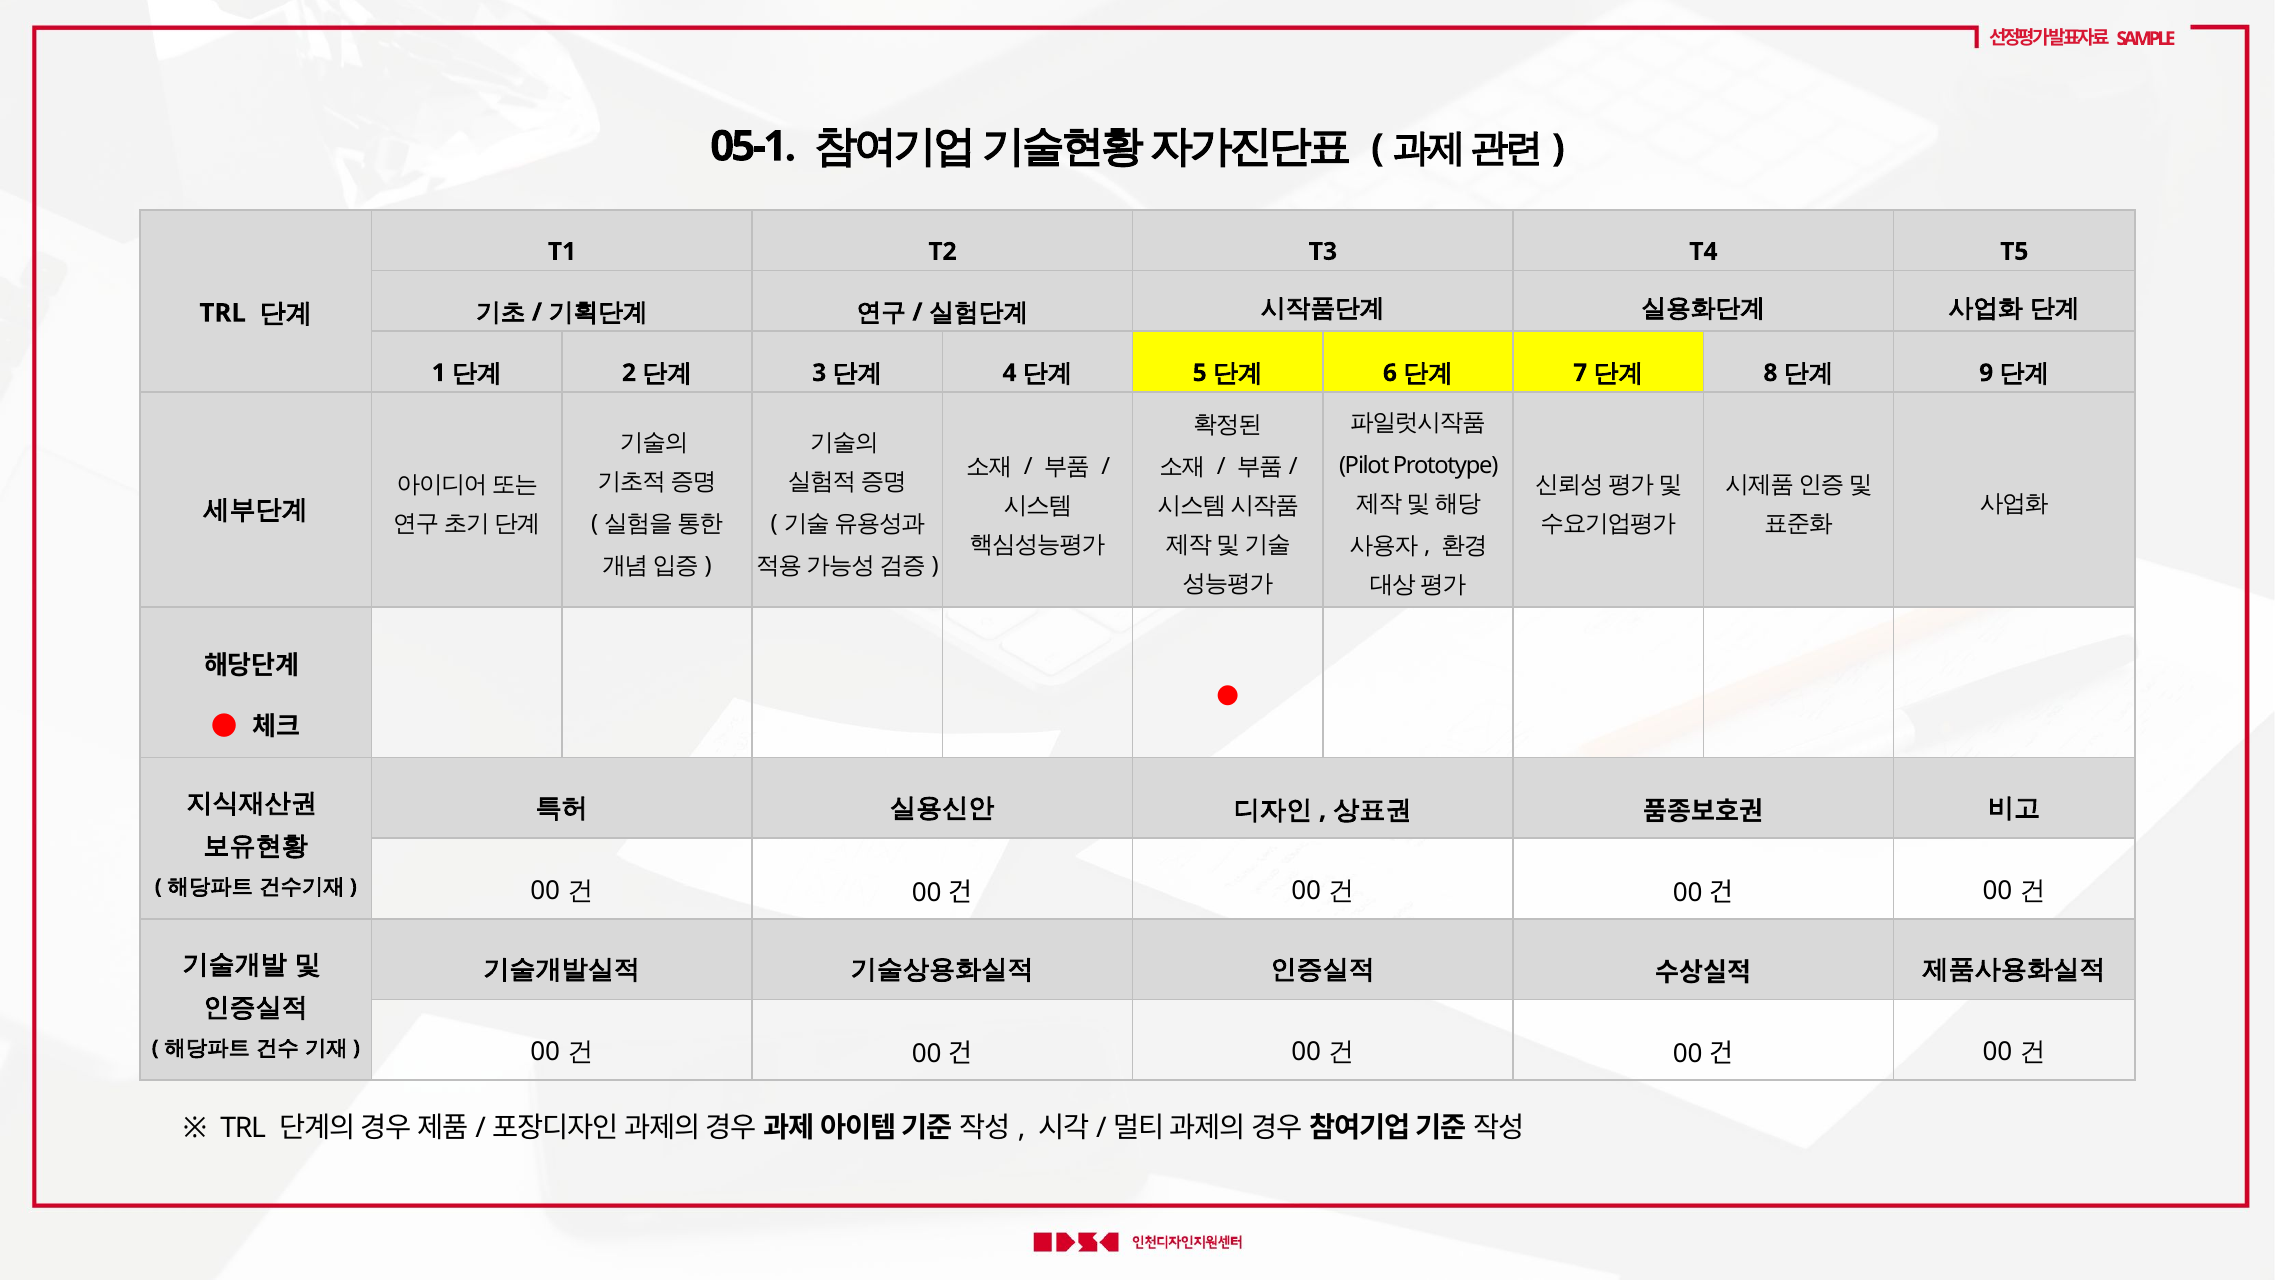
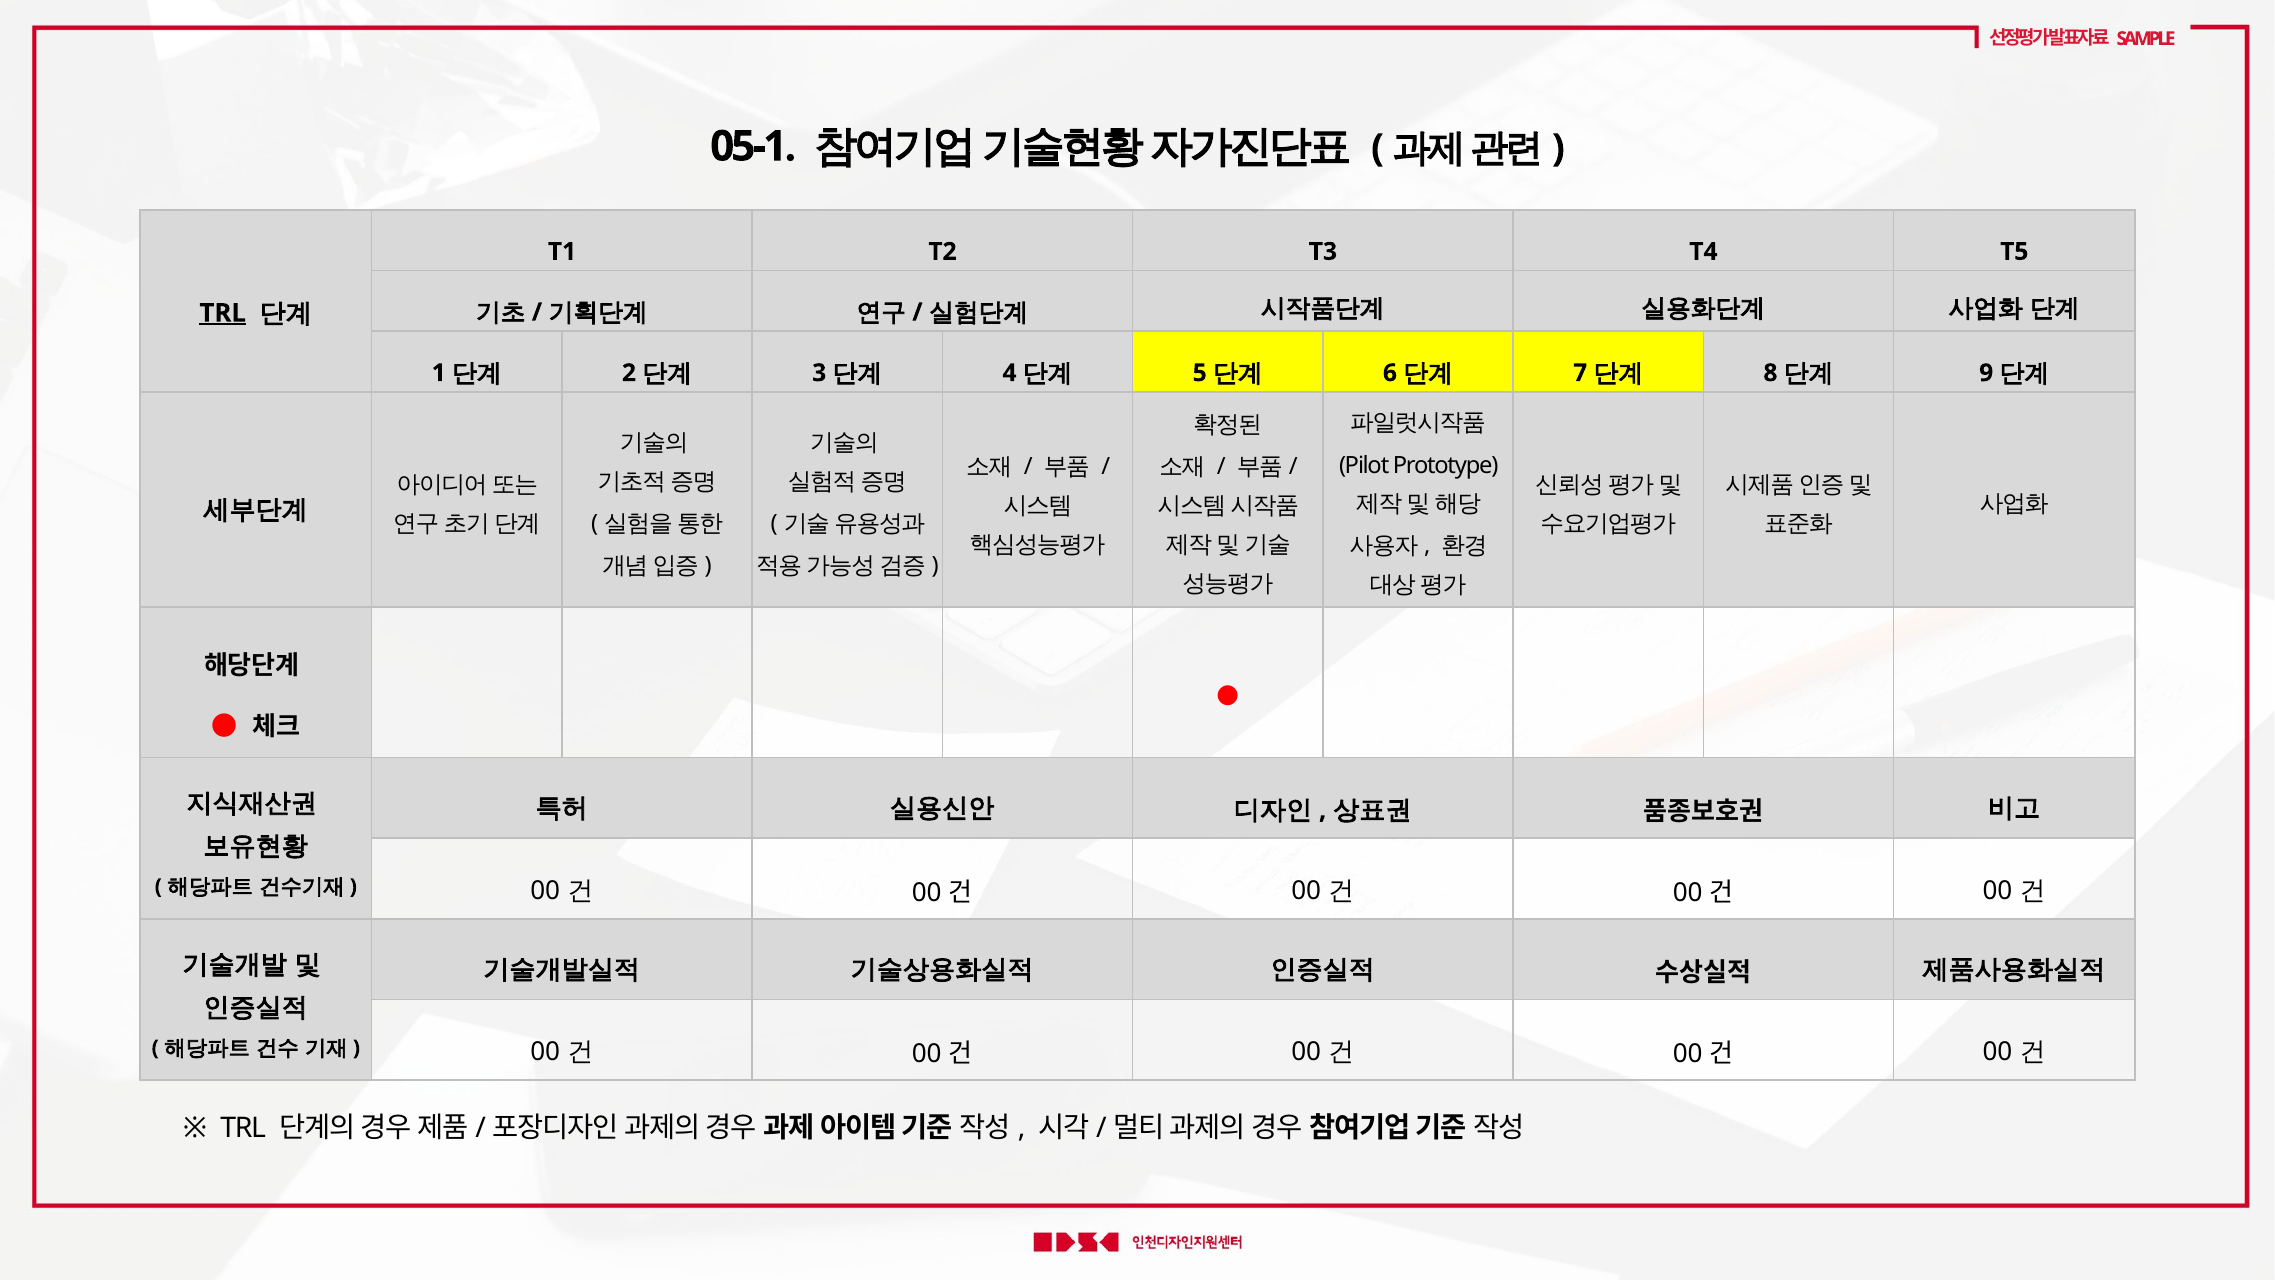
TRL at (223, 313) underline: none -> present
